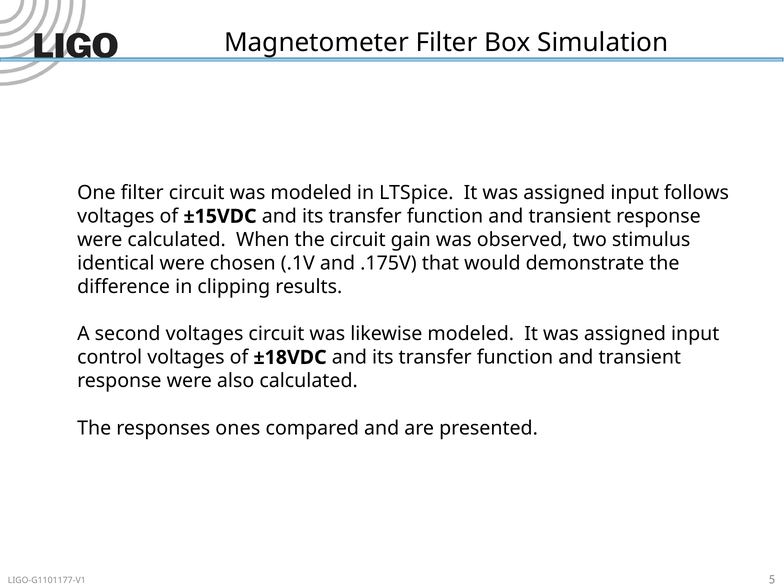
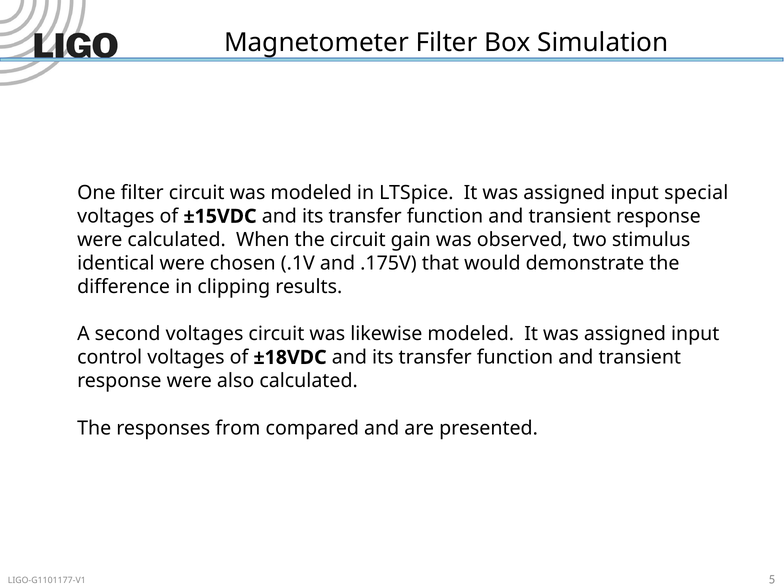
follows: follows -> special
ones: ones -> from
